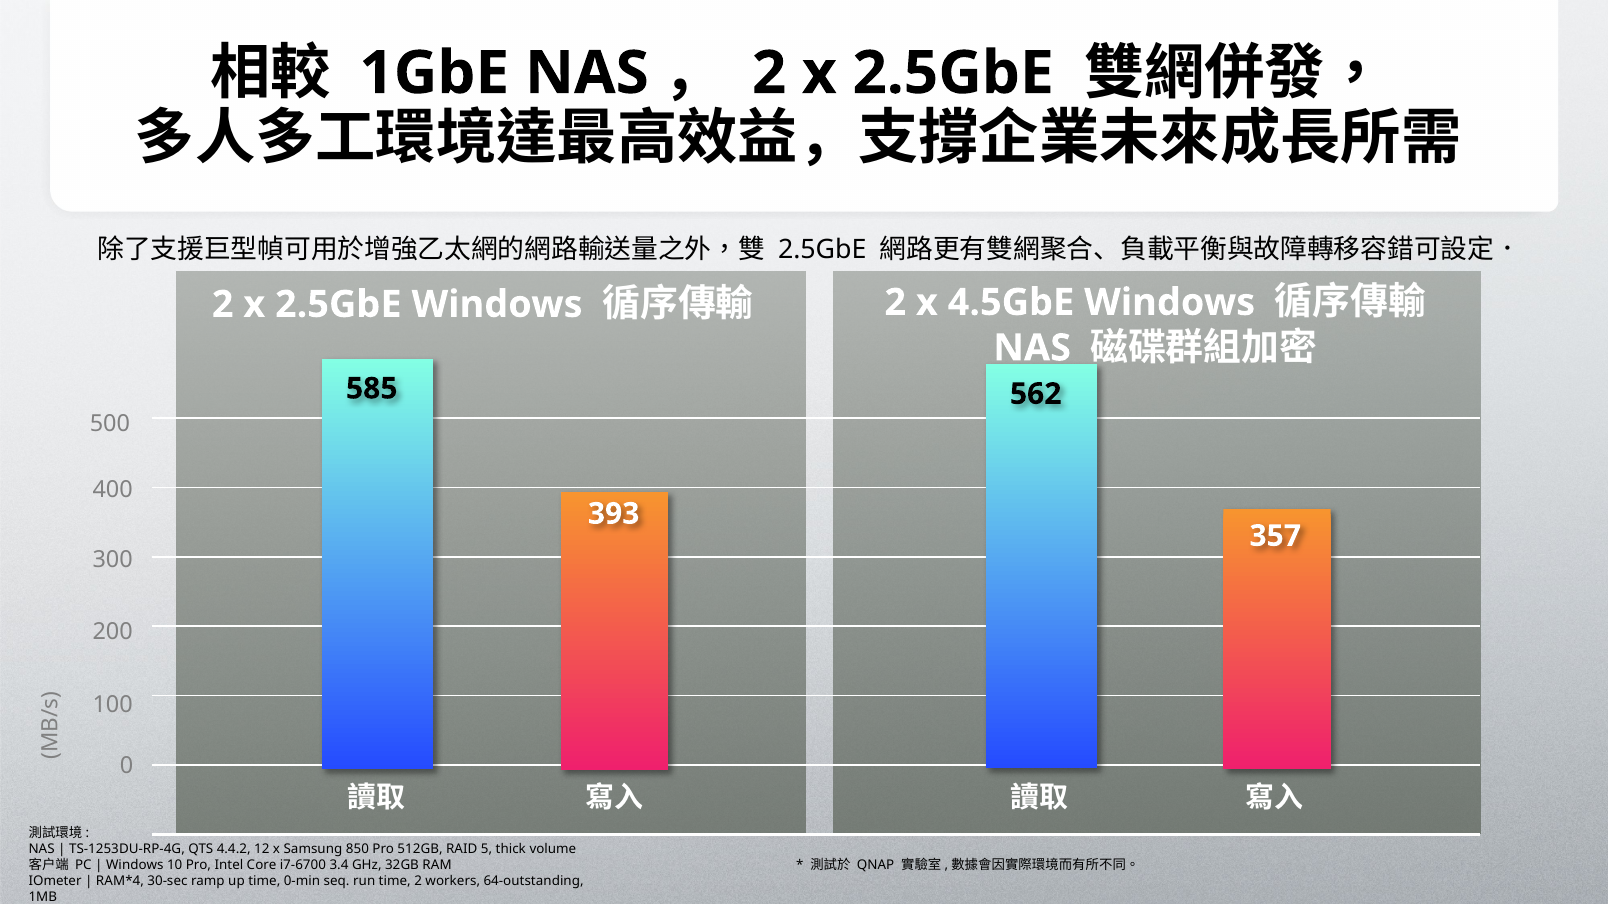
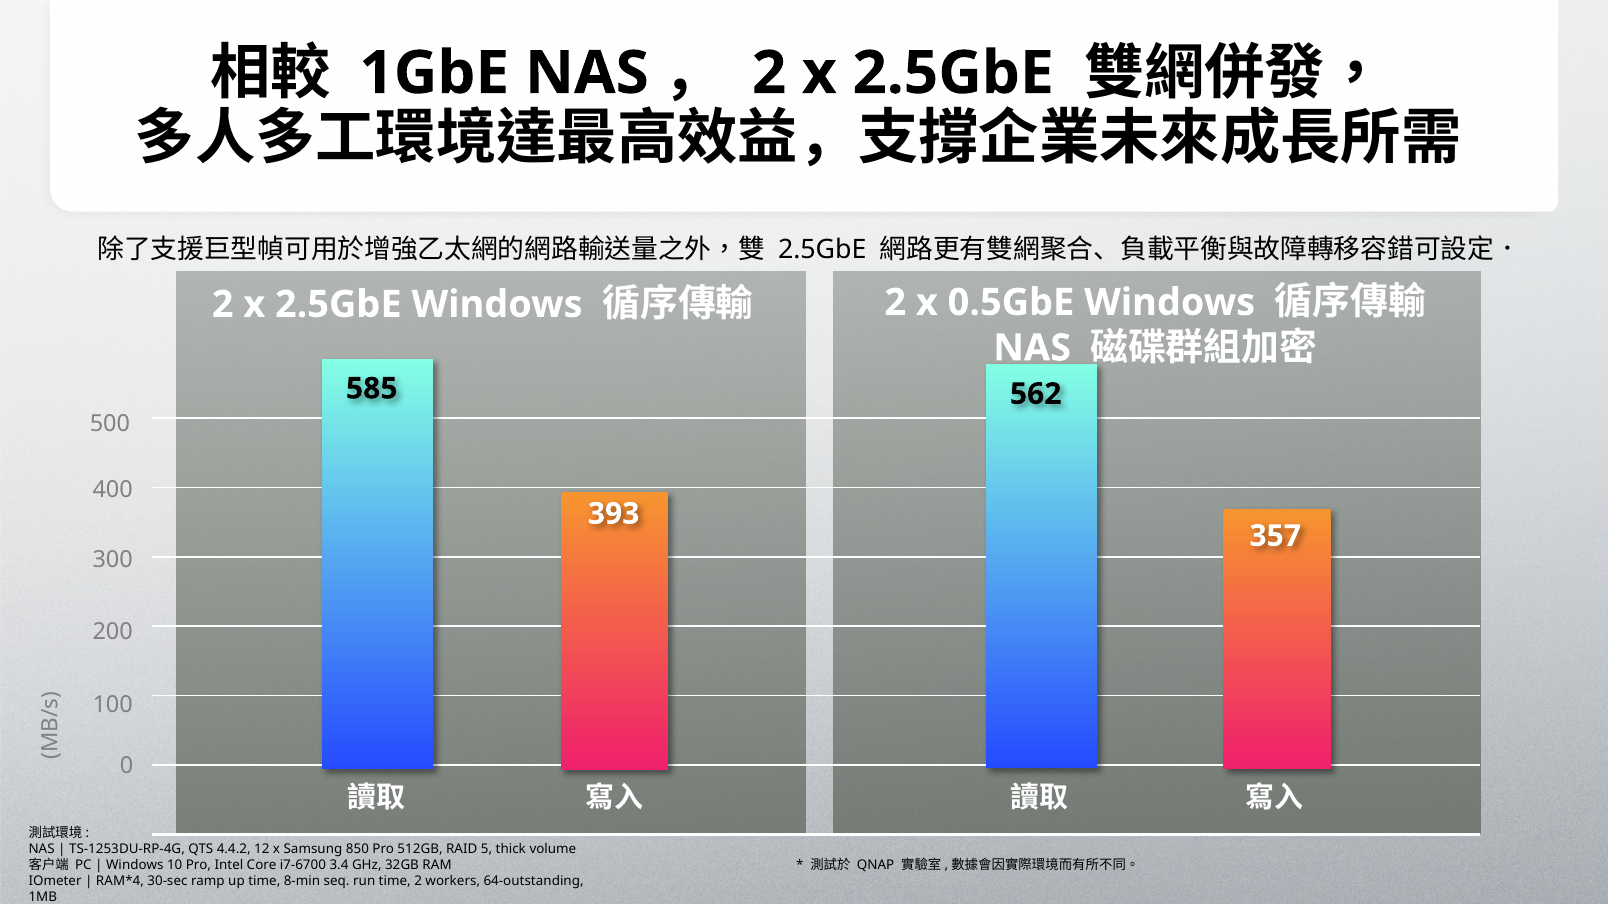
4.5GbE: 4.5GbE -> 0.5GbE
0-min: 0-min -> 8-min
